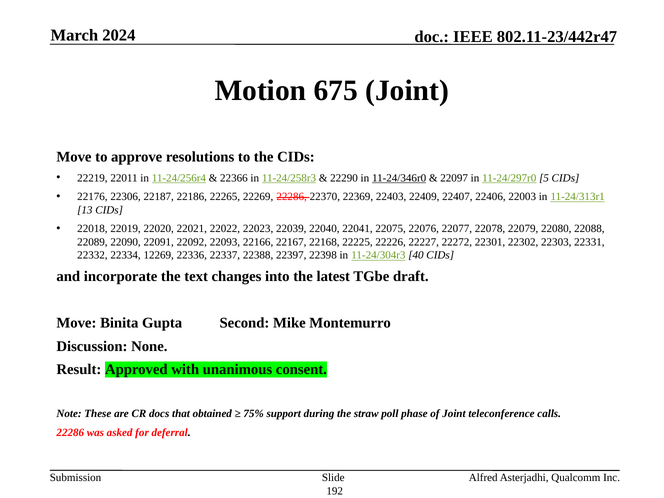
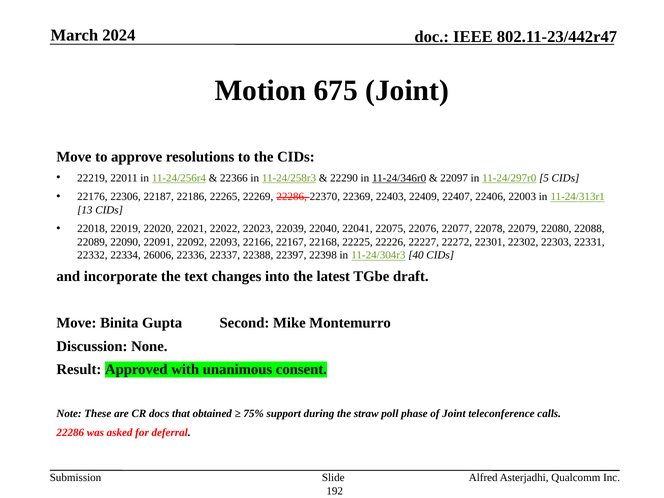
12269: 12269 -> 26006
